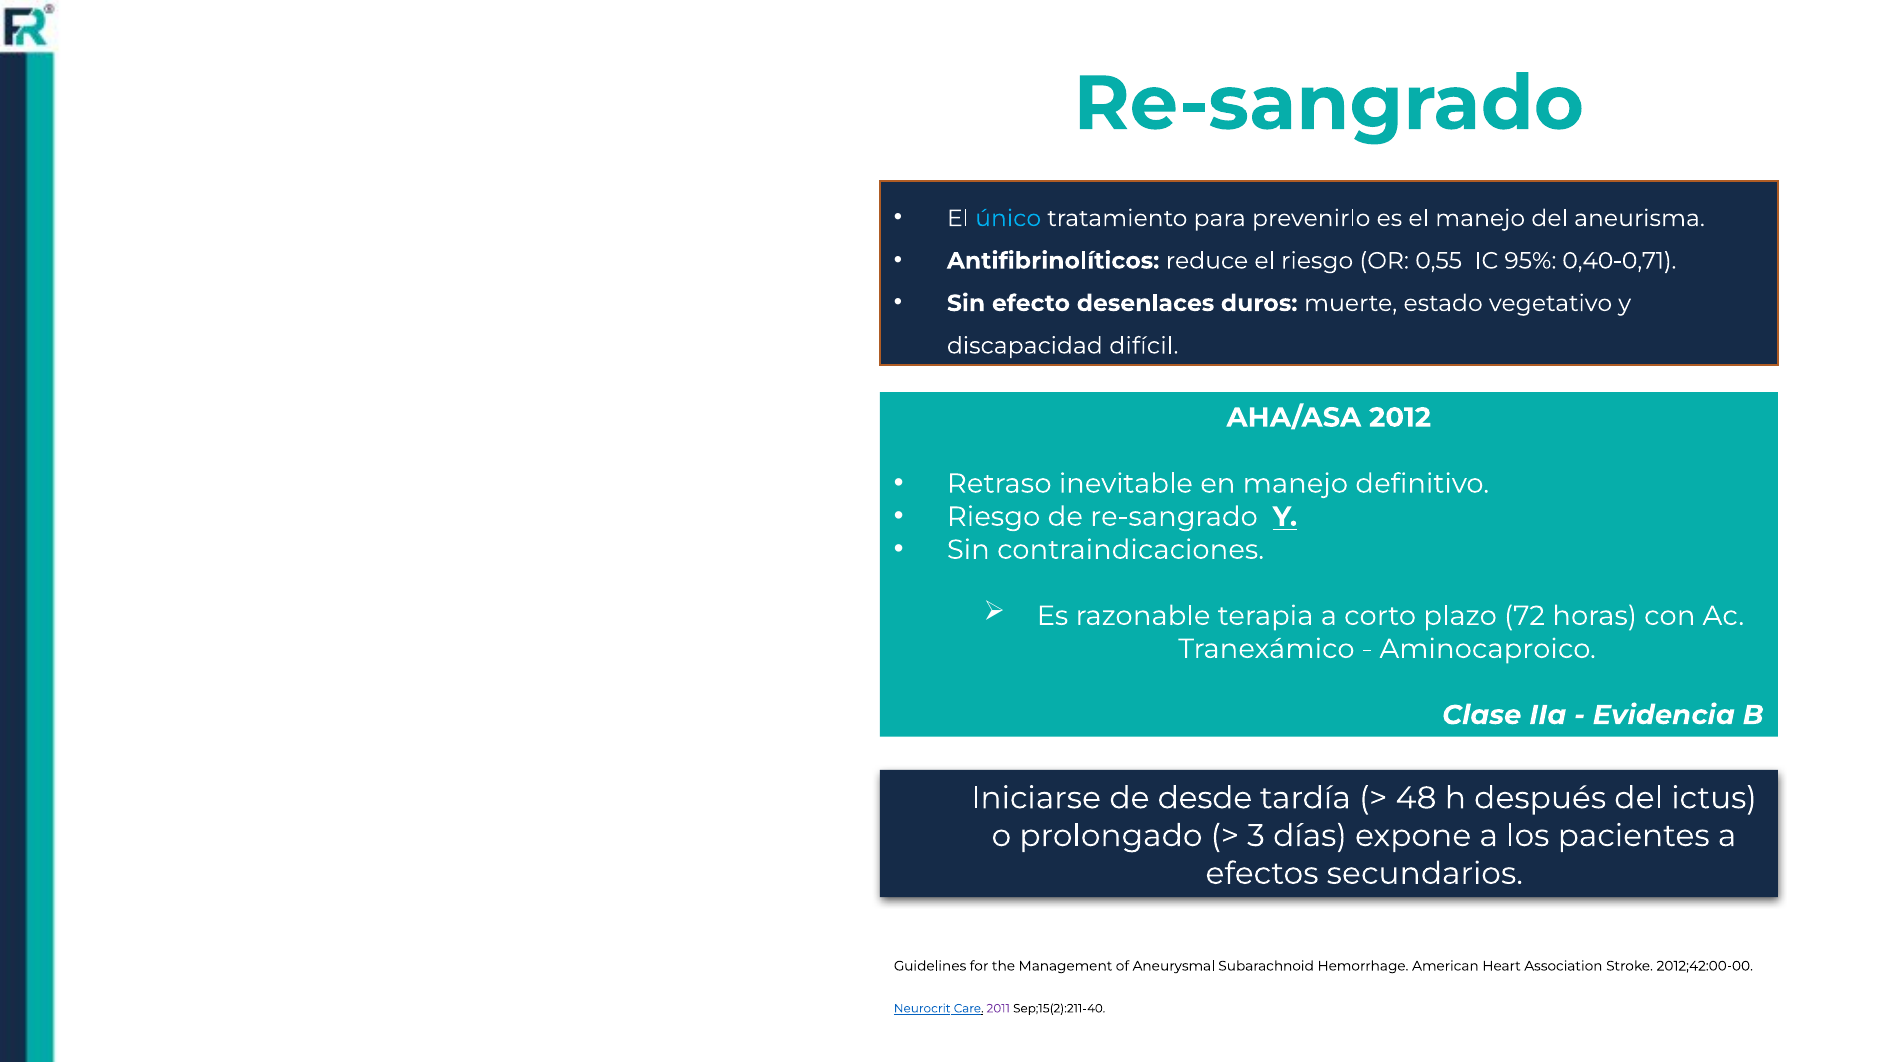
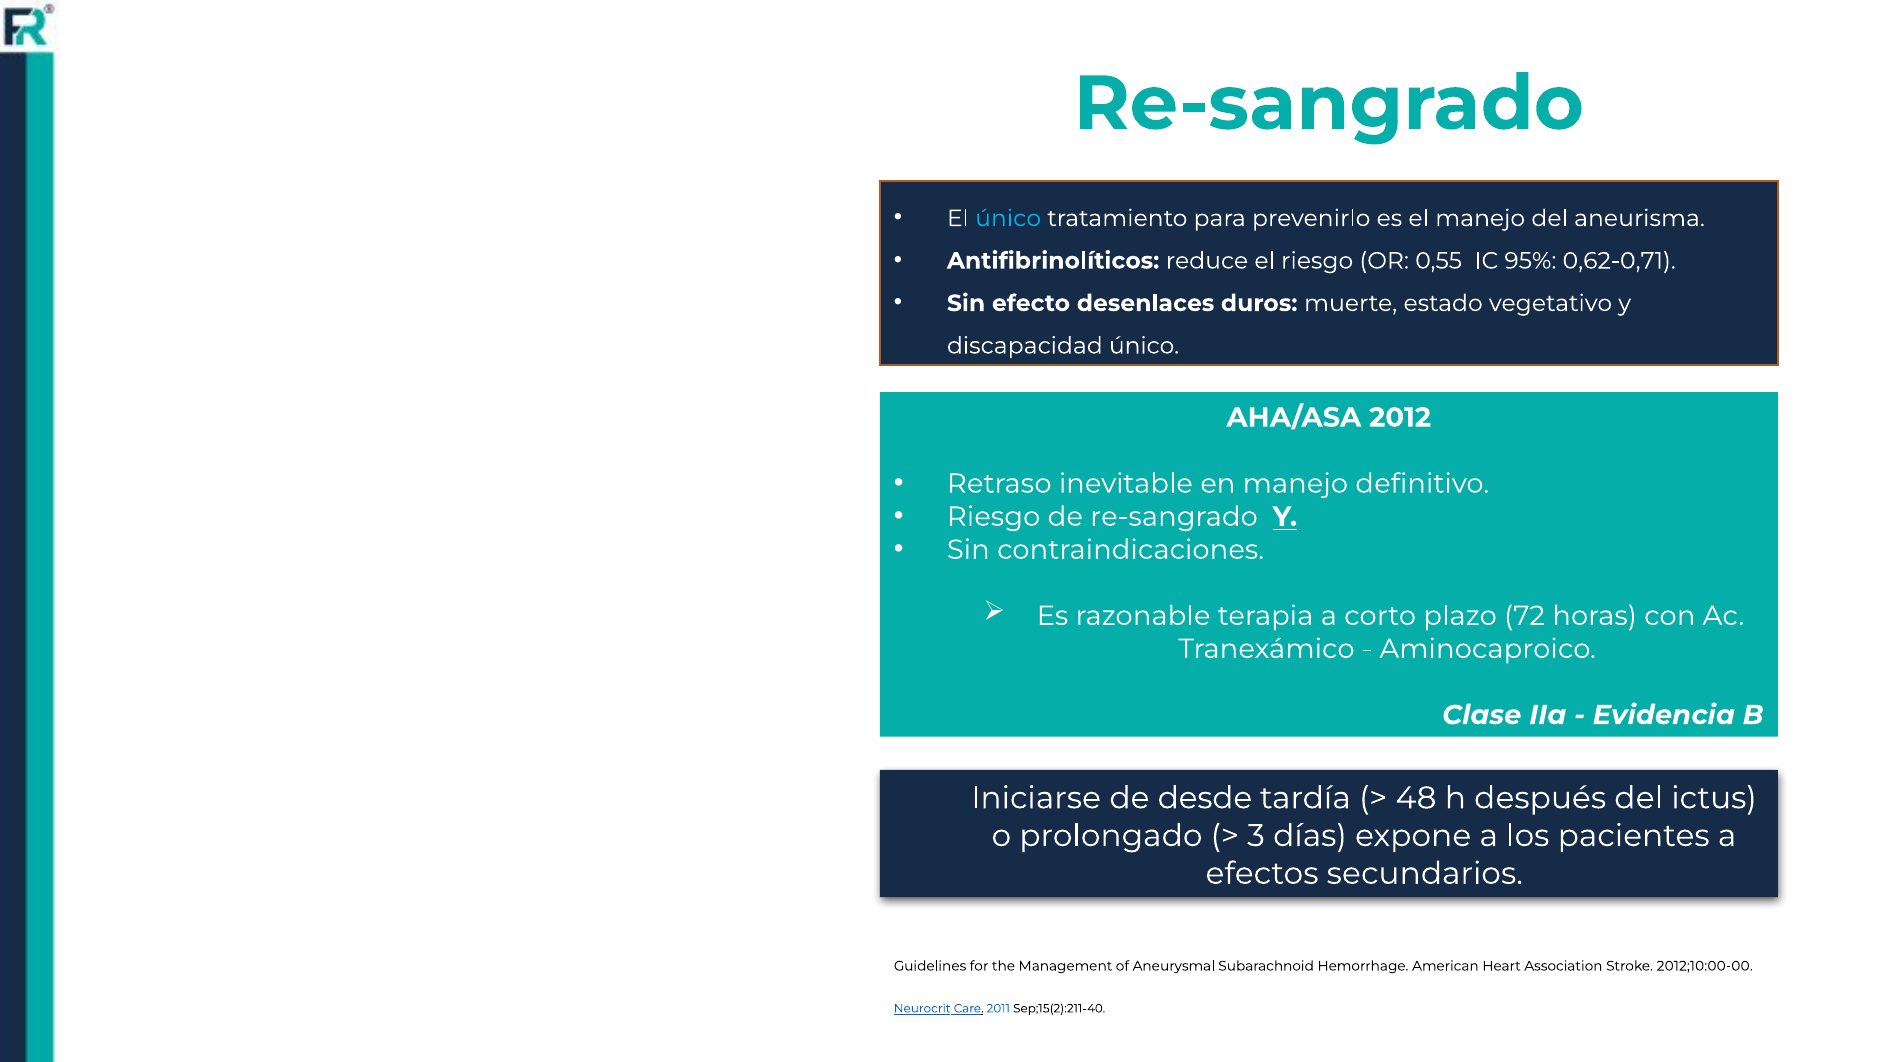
0,40-0,71: 0,40-0,71 -> 0,62-0,71
discapacidad difícil: difícil -> único
2012;42:00-00: 2012;42:00-00 -> 2012;10:00-00
2011 colour: purple -> blue
